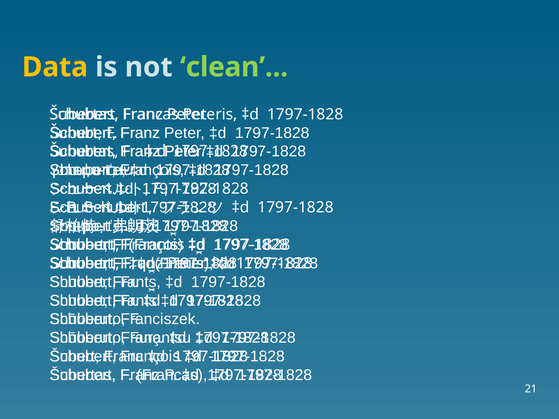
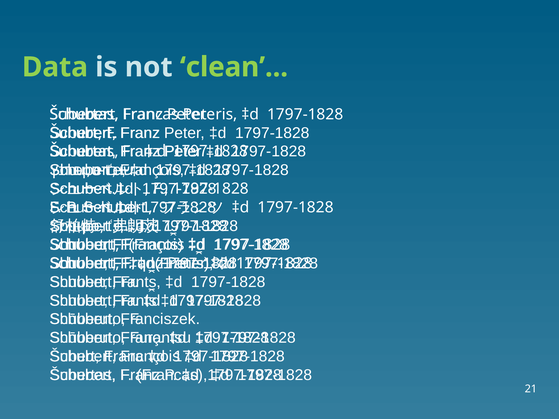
Data colour: yellow -> light green
